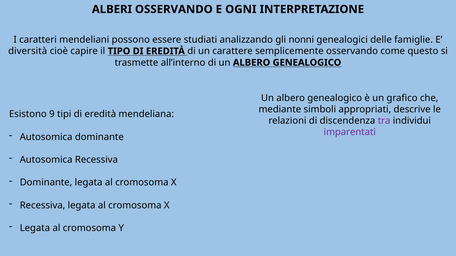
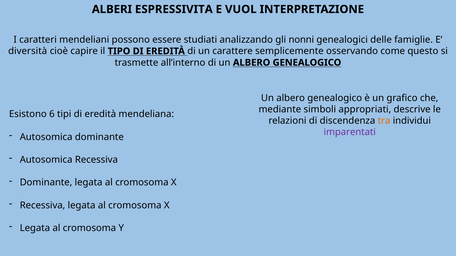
ALBERI OSSERVANDO: OSSERVANDO -> ESPRESSIVITA
OGNI: OGNI -> VUOL
9: 9 -> 6
tra colour: purple -> orange
